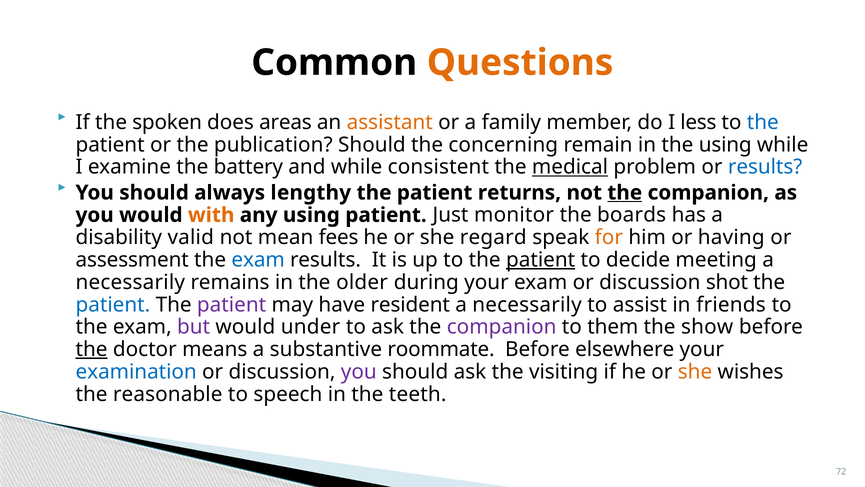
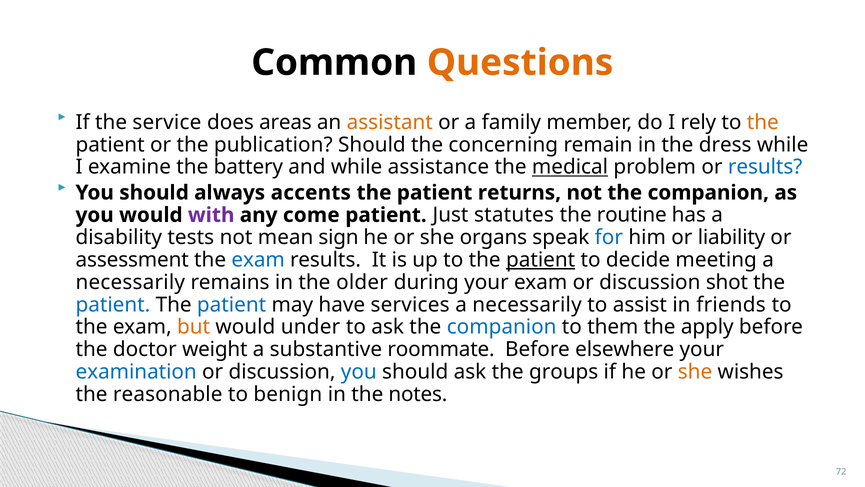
spoken: spoken -> service
less: less -> rely
the at (763, 122) colour: blue -> orange
the using: using -> dress
consistent: consistent -> assistance
lengthy: lengthy -> accents
the at (625, 193) underline: present -> none
with colour: orange -> purple
any using: using -> come
monitor: monitor -> statutes
boards: boards -> routine
valid: valid -> tests
fees: fees -> sign
regard: regard -> organs
for colour: orange -> blue
having: having -> liability
patient at (232, 304) colour: purple -> blue
resident: resident -> services
but colour: purple -> orange
companion at (502, 327) colour: purple -> blue
show: show -> apply
the at (92, 349) underline: present -> none
means: means -> weight
you at (359, 372) colour: purple -> blue
visiting: visiting -> groups
speech: speech -> benign
teeth: teeth -> notes
